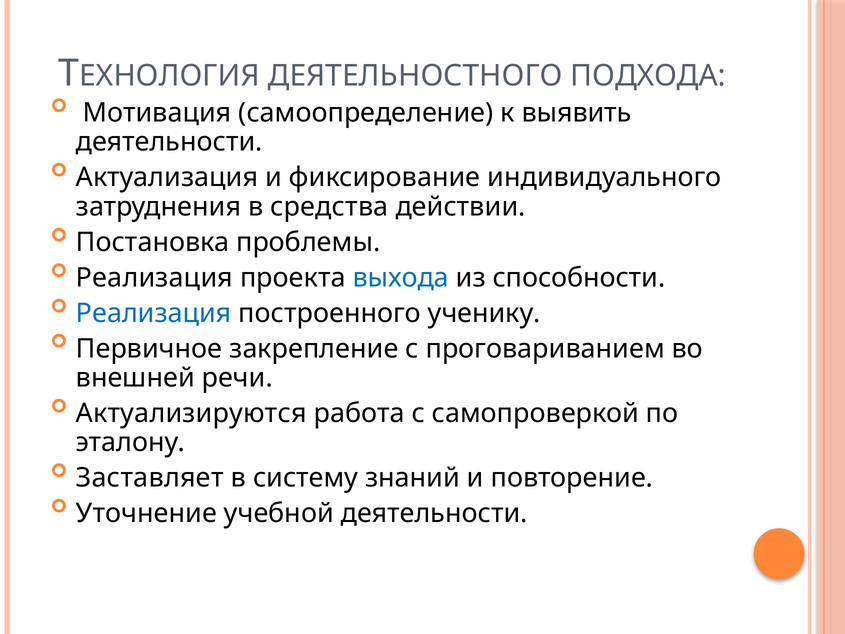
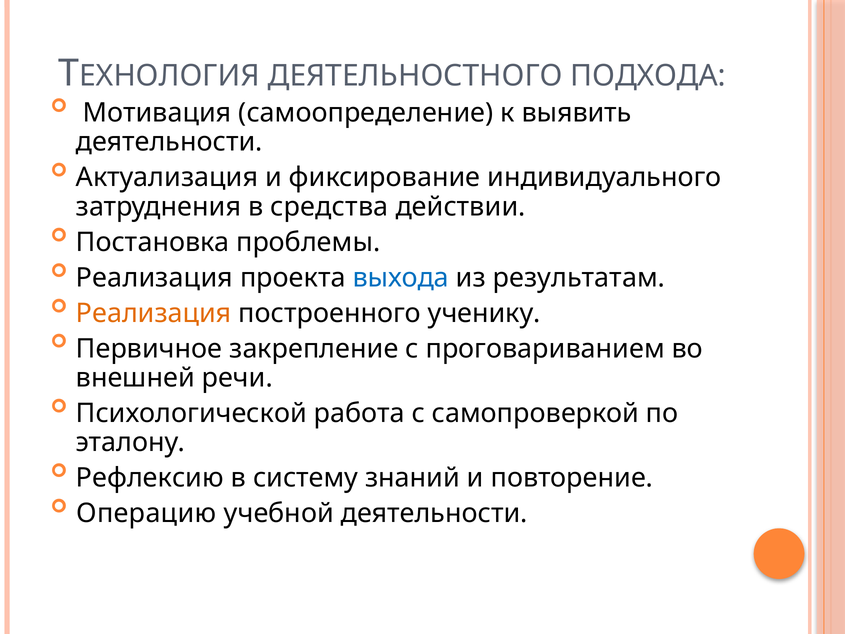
способности: способности -> результатам
Реализация at (154, 313) colour: blue -> orange
Актуализируются: Актуализируются -> Психологической
Заставляет: Заставляет -> Рефлексию
Уточнение: Уточнение -> Операцию
